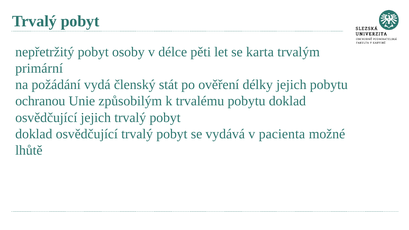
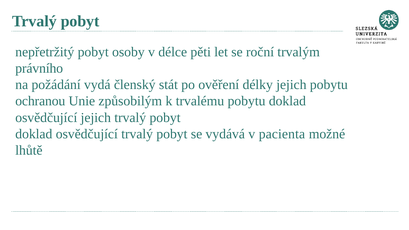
karta: karta -> roční
primární: primární -> právního
